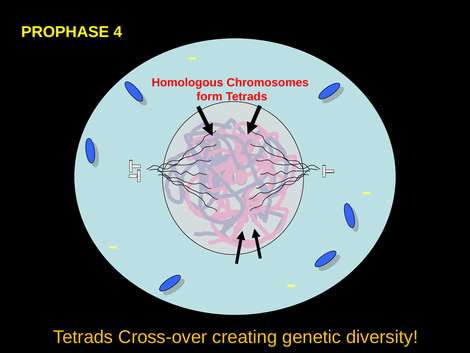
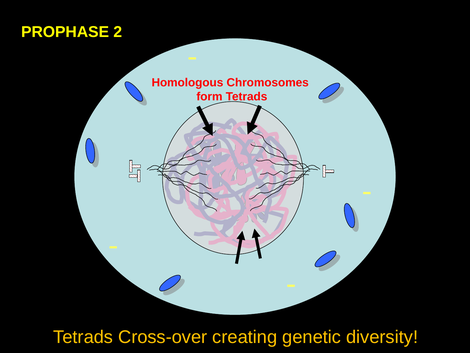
4: 4 -> 2
